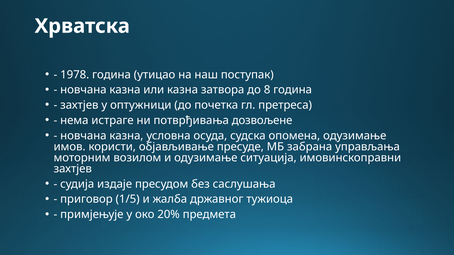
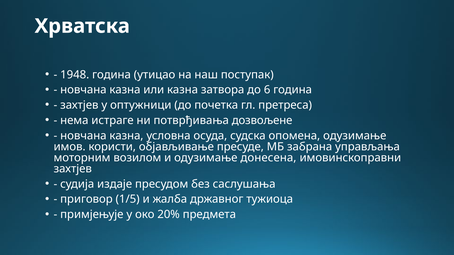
1978: 1978 -> 1948
8: 8 -> 6
ситуација: ситуација -> донесена
